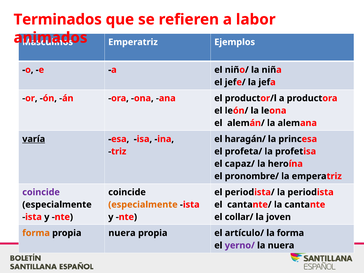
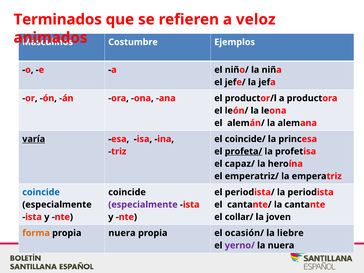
labor: labor -> veloz
Emperatriz at (133, 42): Emperatriz -> Costumbre
haragán/: haragán/ -> coincide/
profeta/ underline: none -> present
pronombre/: pronombre/ -> emperatriz/
coincide at (41, 192) colour: purple -> blue
especialmente at (143, 205) colour: orange -> purple
artículo/: artículo/ -> ocasión/
la forma: forma -> liebre
